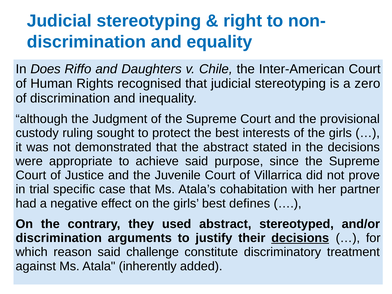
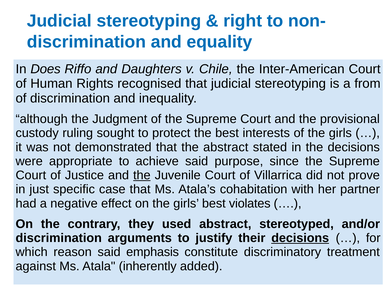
zero: zero -> from
the at (142, 175) underline: none -> present
trial: trial -> just
defines: defines -> violates
challenge: challenge -> emphasis
